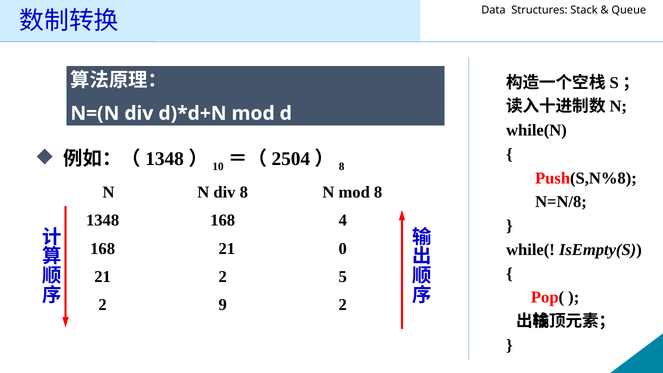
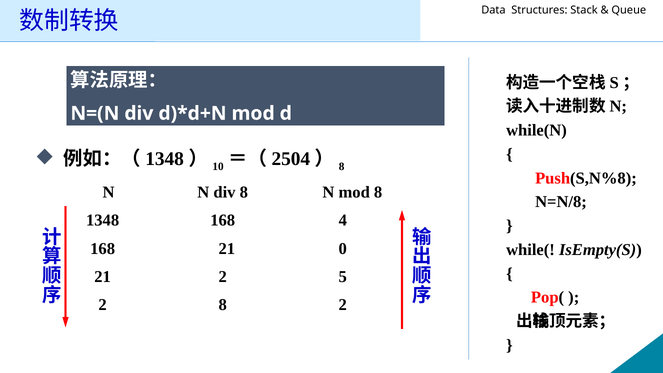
2 9: 9 -> 8
